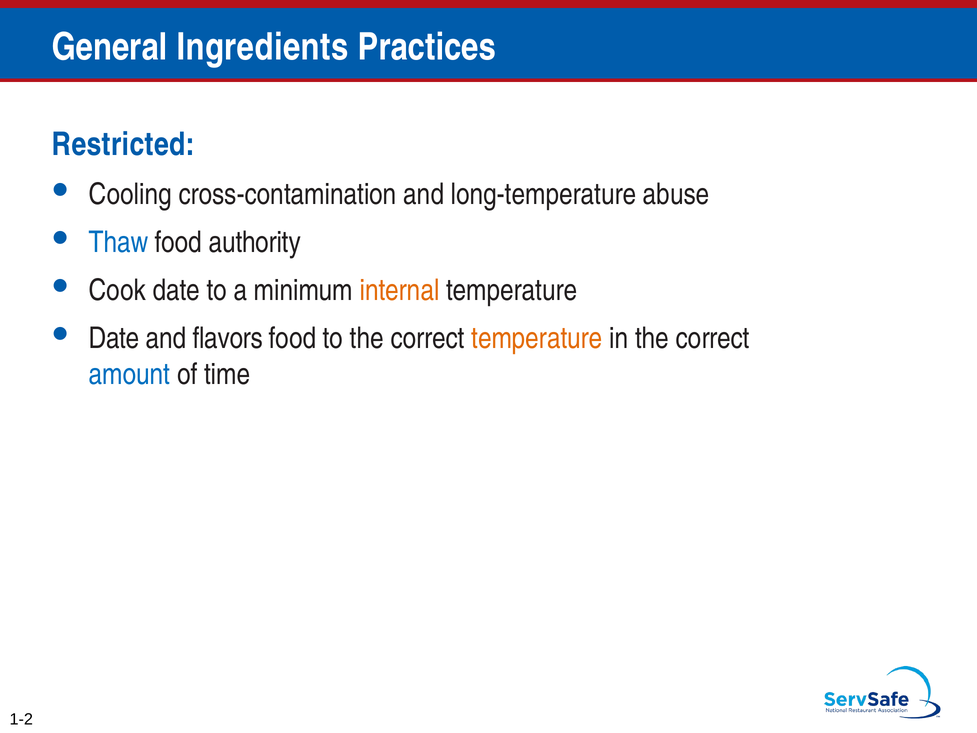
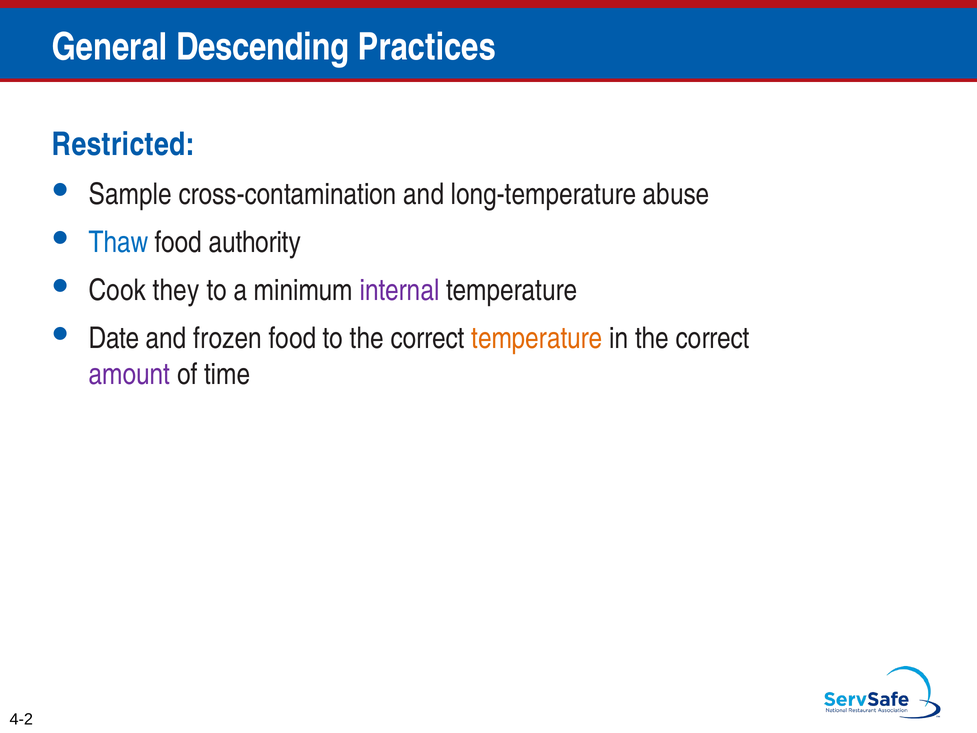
Ingredients: Ingredients -> Descending
Cooling: Cooling -> Sample
Cook date: date -> they
internal colour: orange -> purple
flavors: flavors -> frozen
amount colour: blue -> purple
1-2: 1-2 -> 4-2
